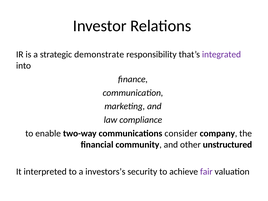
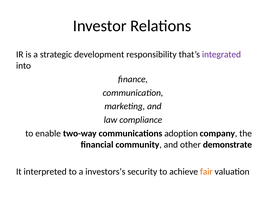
demonstrate: demonstrate -> development
consider: consider -> adoption
unstructured: unstructured -> demonstrate
fair colour: purple -> orange
